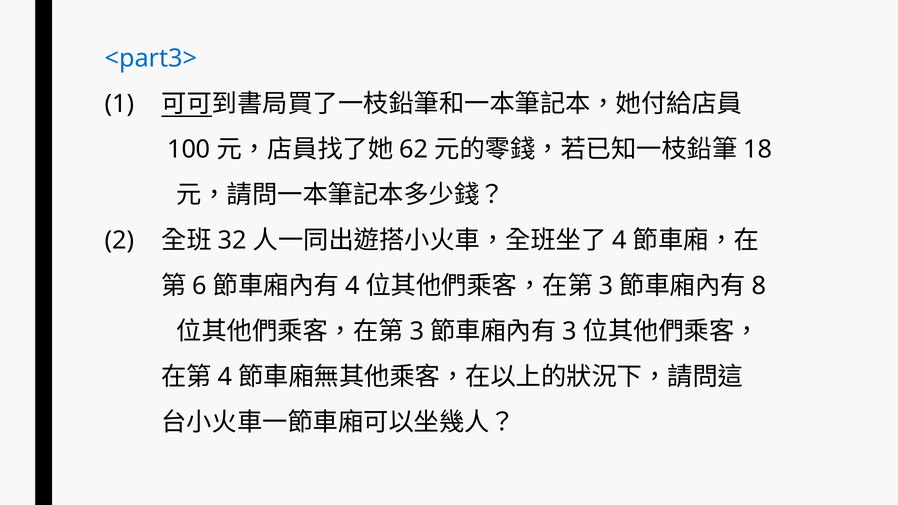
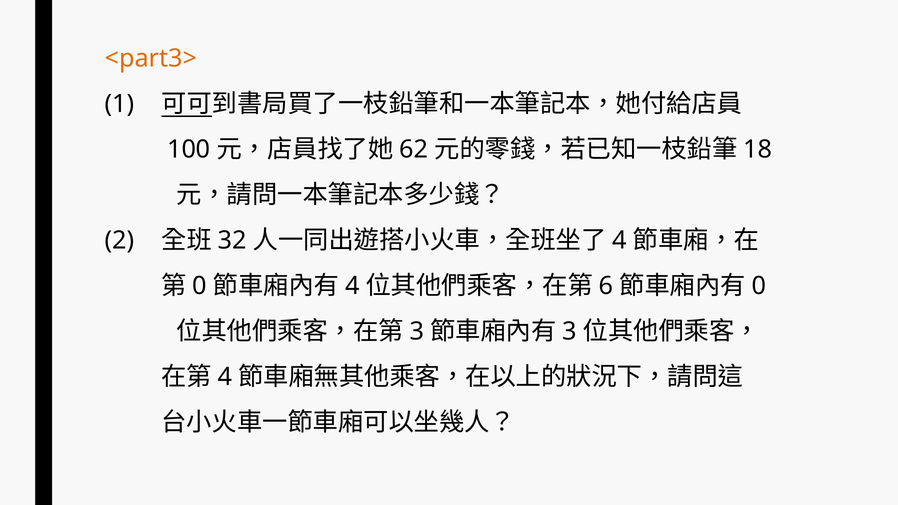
<part3> colour: blue -> orange
6 at (200, 286): 6 -> 0
3 at (606, 286): 3 -> 6
8 at (759, 286): 8 -> 0
